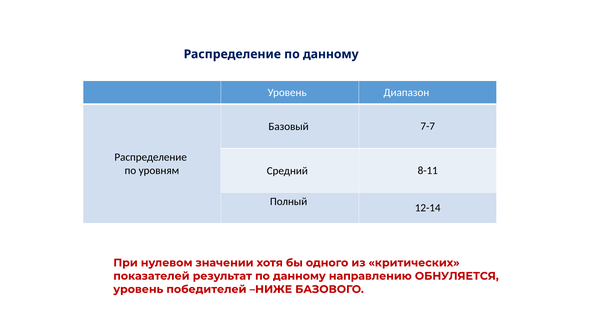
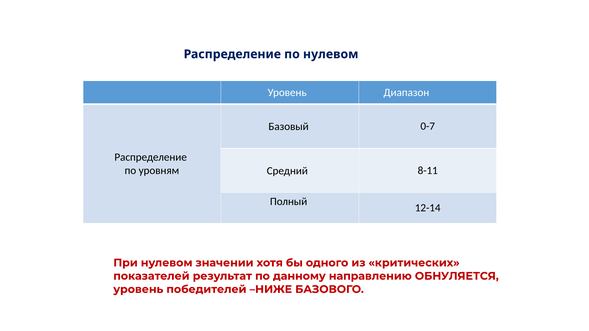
Распределение по данному: данному -> нулевом
7-7: 7-7 -> 0-7
